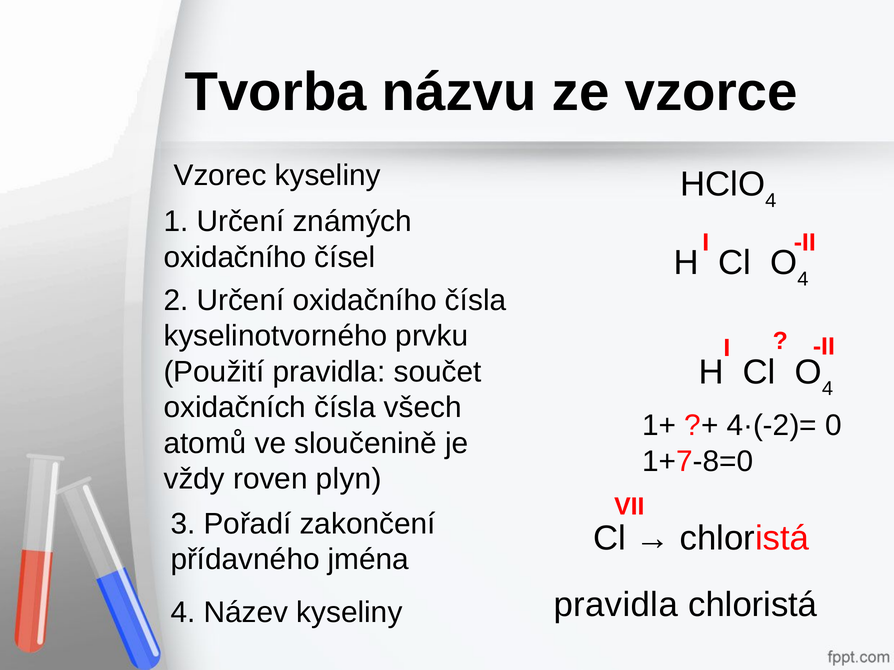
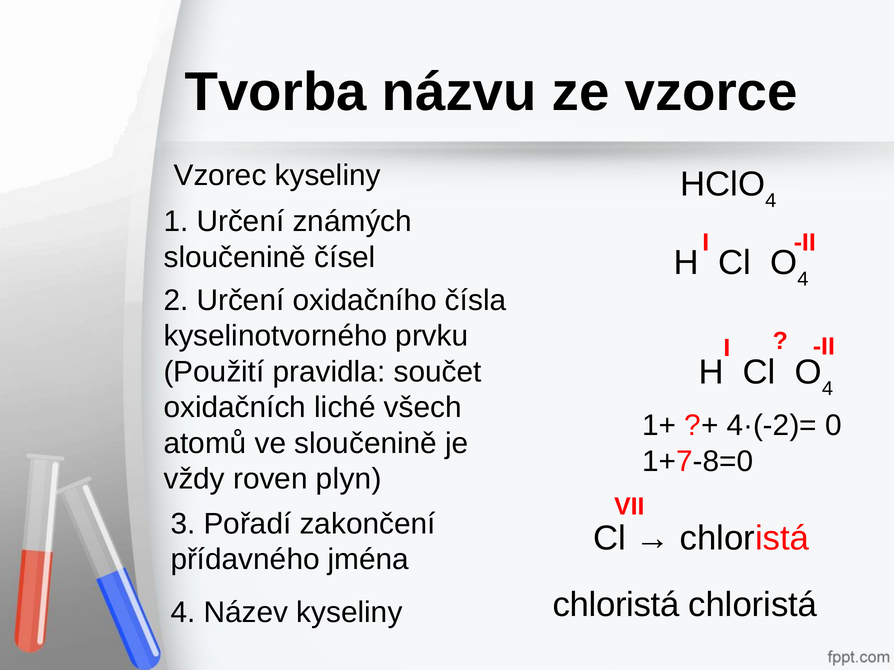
oxidačního at (235, 257): oxidačního -> sloučenině
oxidačních čísla: čísla -> liché
pravidla at (616, 605): pravidla -> chloristá
